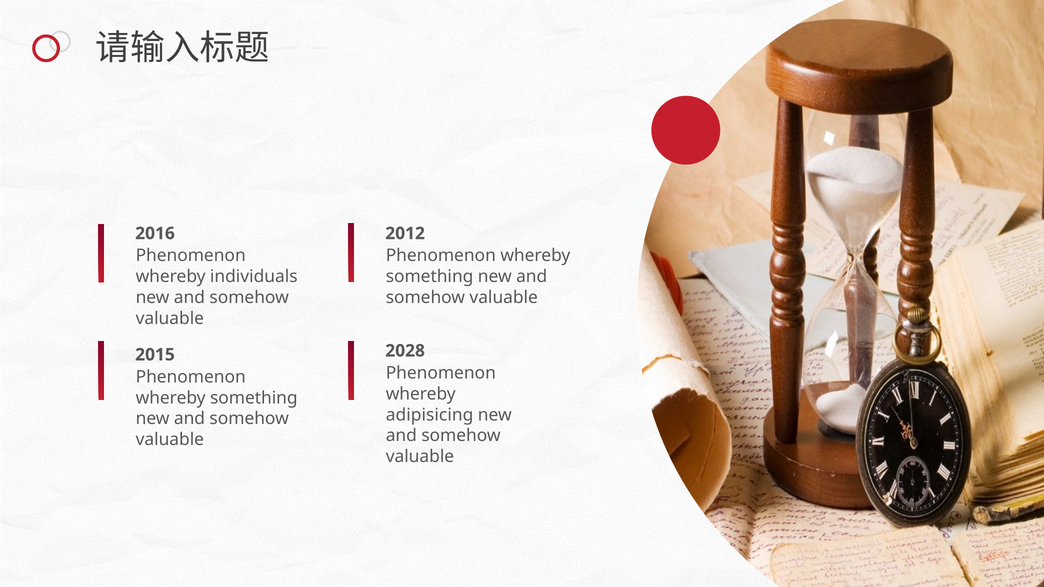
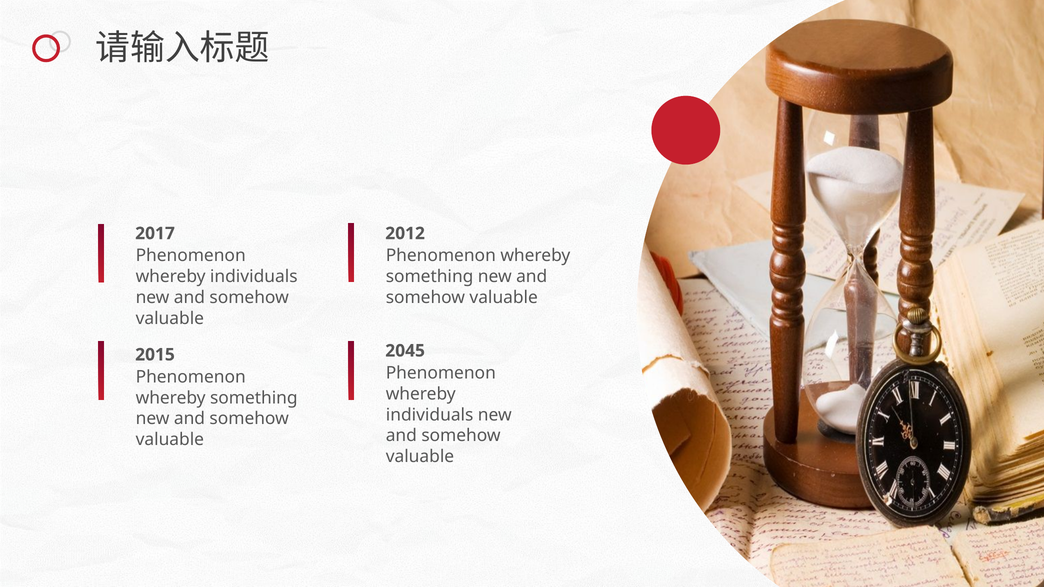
2016: 2016 -> 2017
2028: 2028 -> 2045
adipisicing at (430, 415): adipisicing -> individuals
